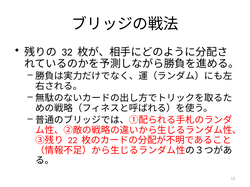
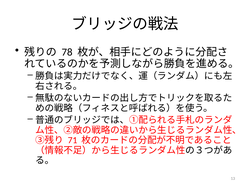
32: 32 -> 78
22: 22 -> 71
